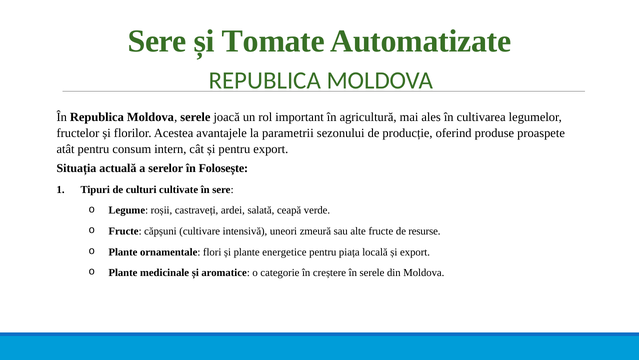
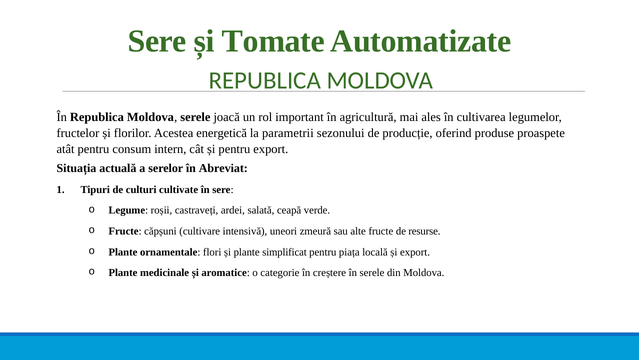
avantajele: avantajele -> energetică
Folosește: Folosește -> Abreviat
energetice: energetice -> simplificat
